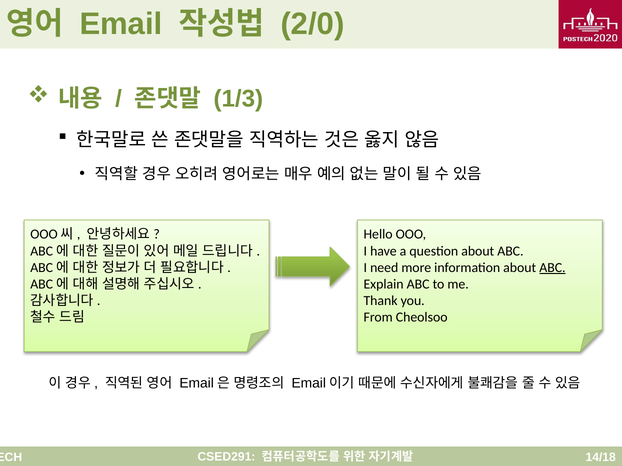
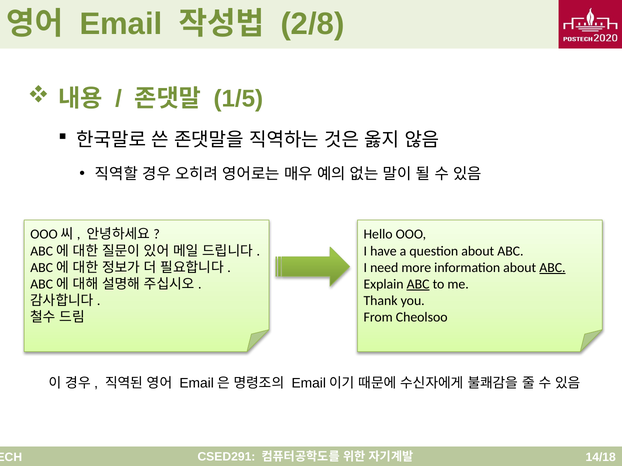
2/0: 2/0 -> 2/8
1/3: 1/3 -> 1/5
ABC at (418, 284) underline: none -> present
